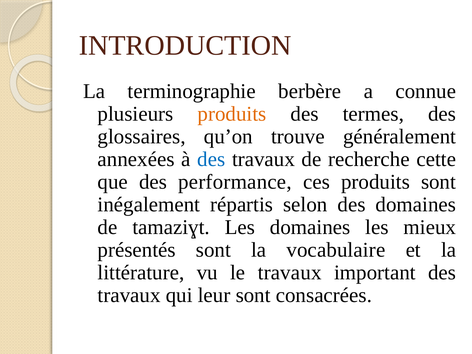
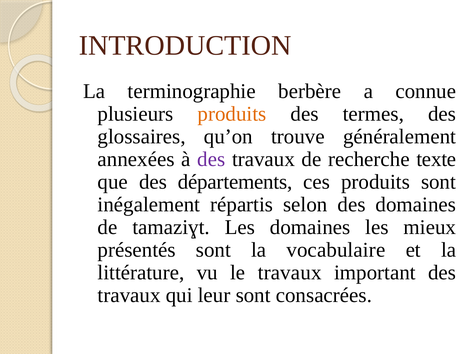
des at (211, 159) colour: blue -> purple
cette: cette -> texte
performance: performance -> départements
